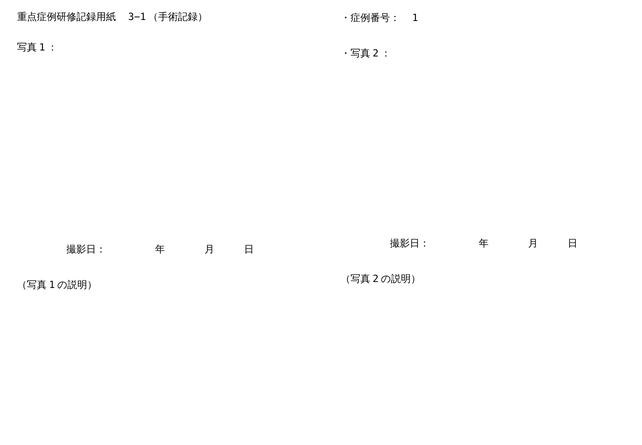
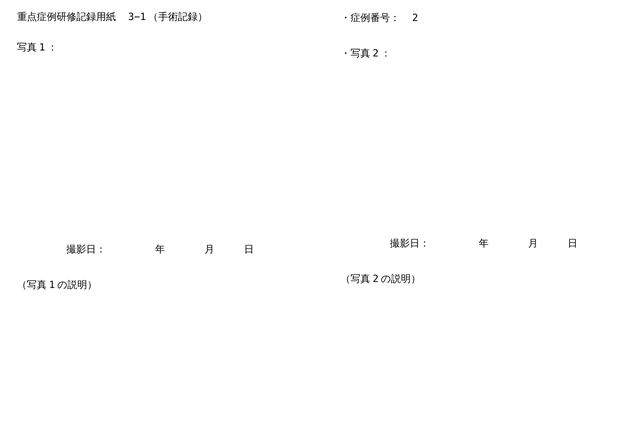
1: 1 -> 2
